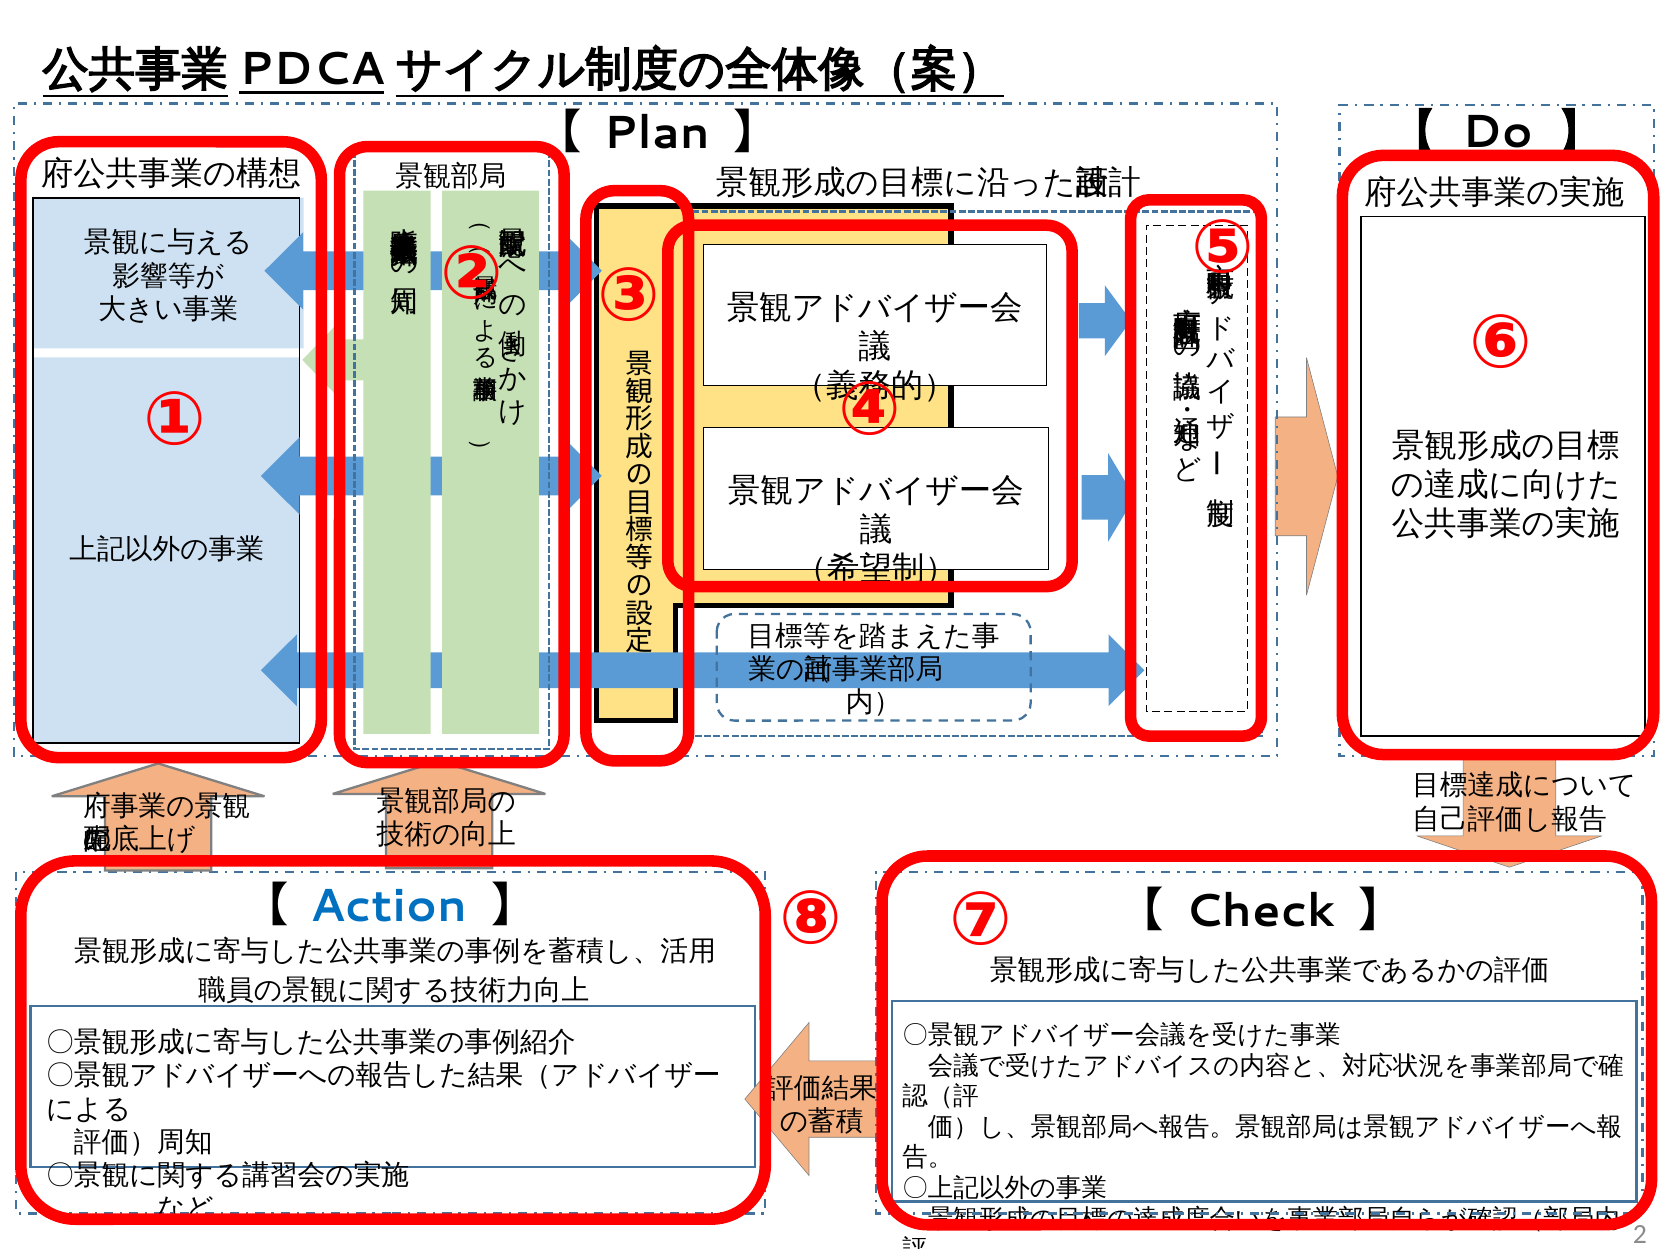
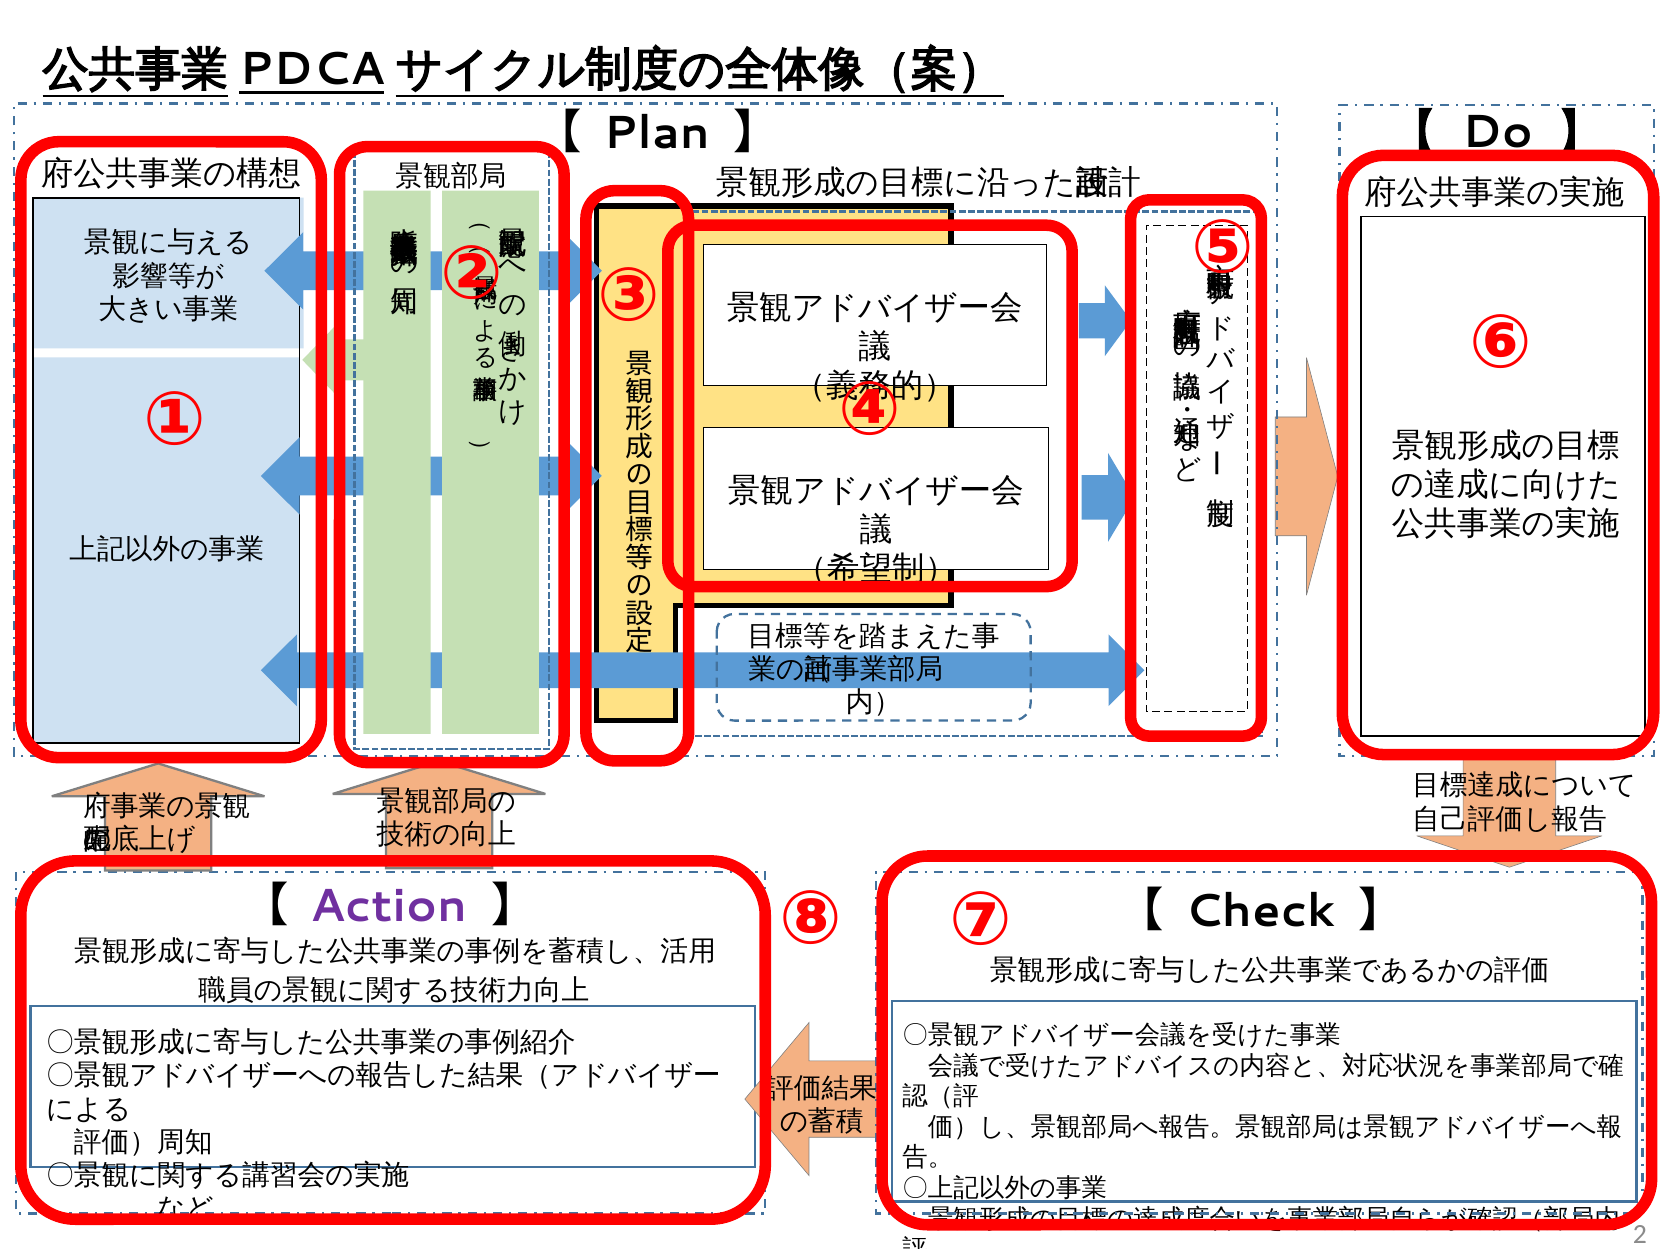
Action colour: blue -> purple
